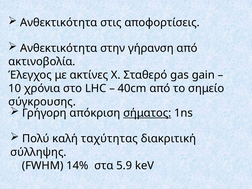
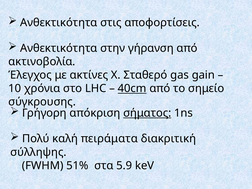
40cm underline: none -> present
ταχύτητας: ταχύτητας -> πειράματα
14%: 14% -> 51%
